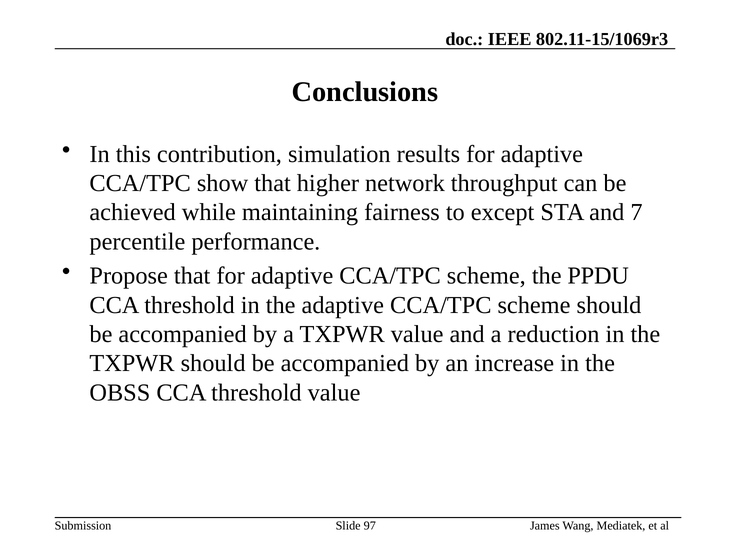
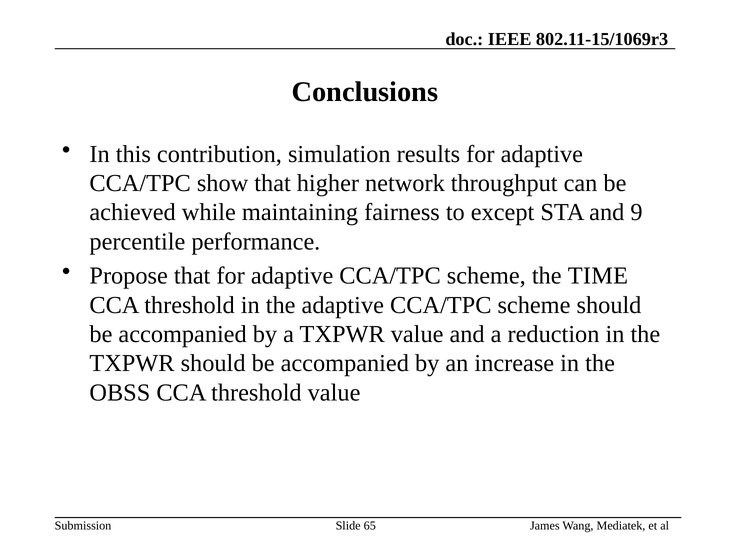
7: 7 -> 9
PPDU: PPDU -> TIME
97: 97 -> 65
